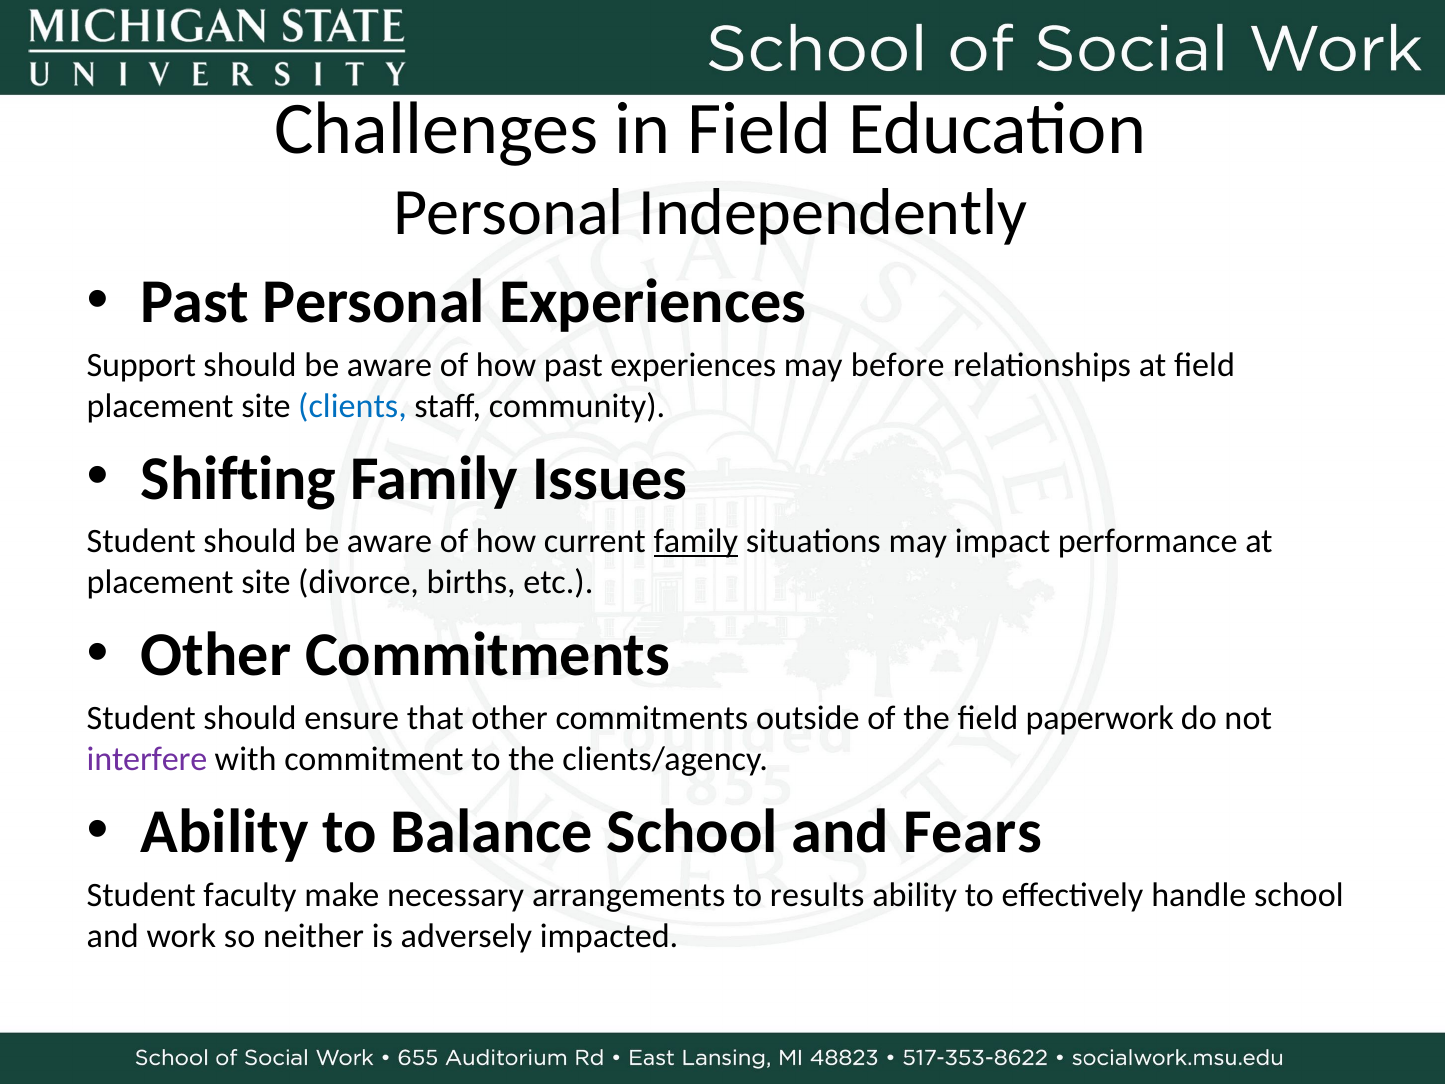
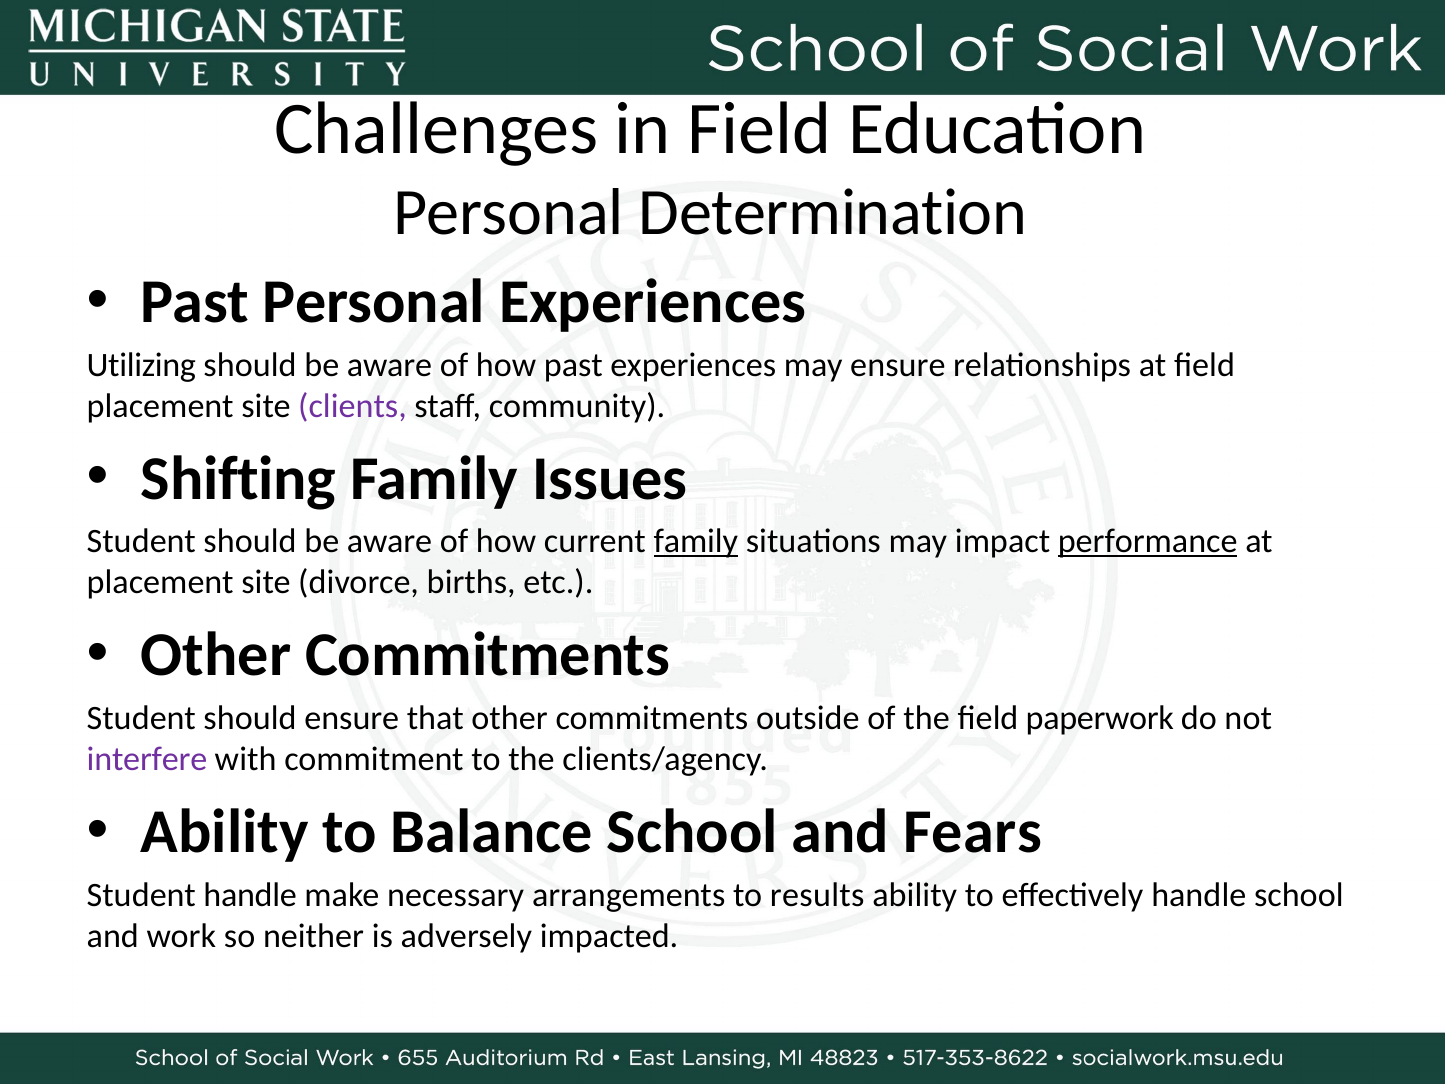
Independently: Independently -> Determination
Support: Support -> Utilizing
may before: before -> ensure
clients colour: blue -> purple
performance underline: none -> present
Student faculty: faculty -> handle
